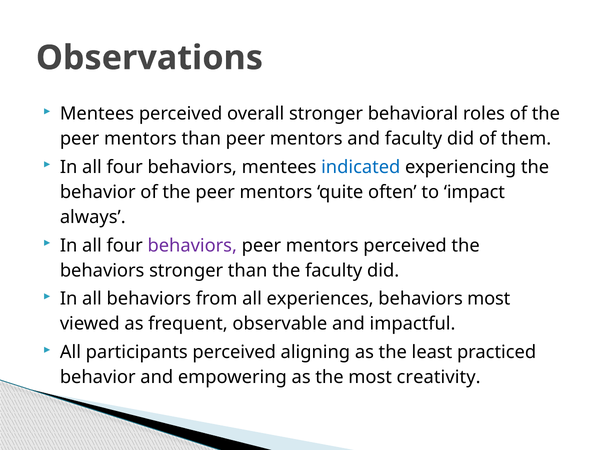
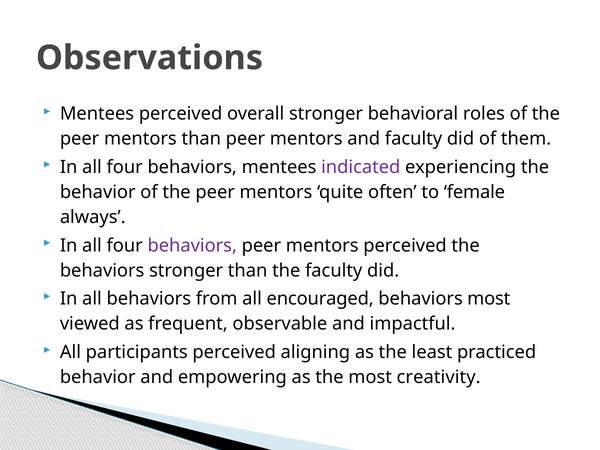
indicated colour: blue -> purple
impact: impact -> female
experiences: experiences -> encouraged
